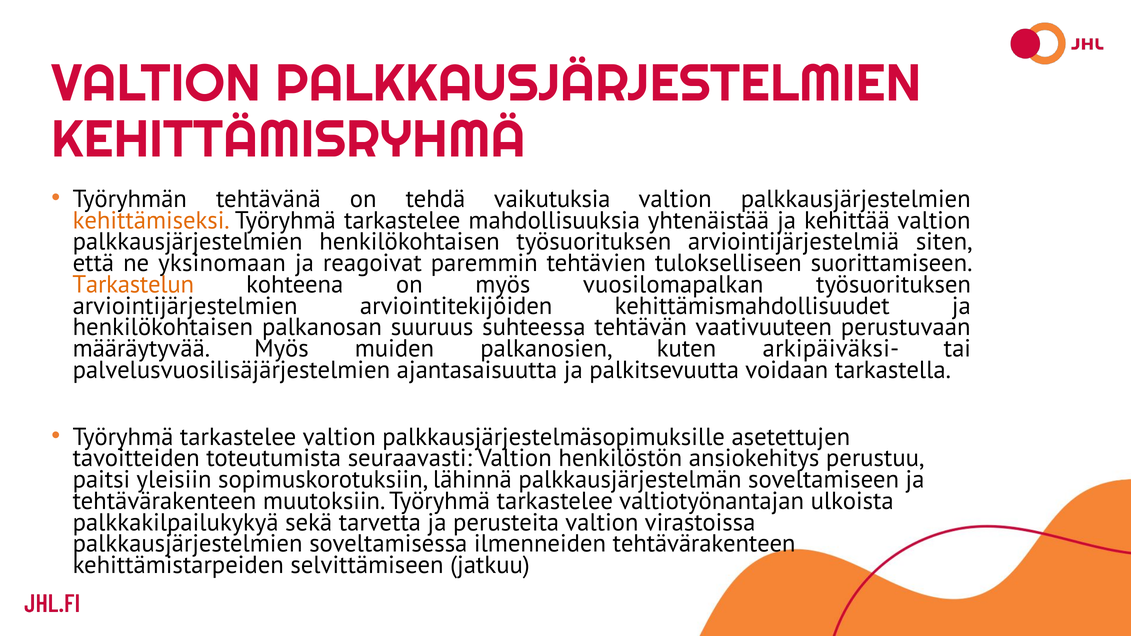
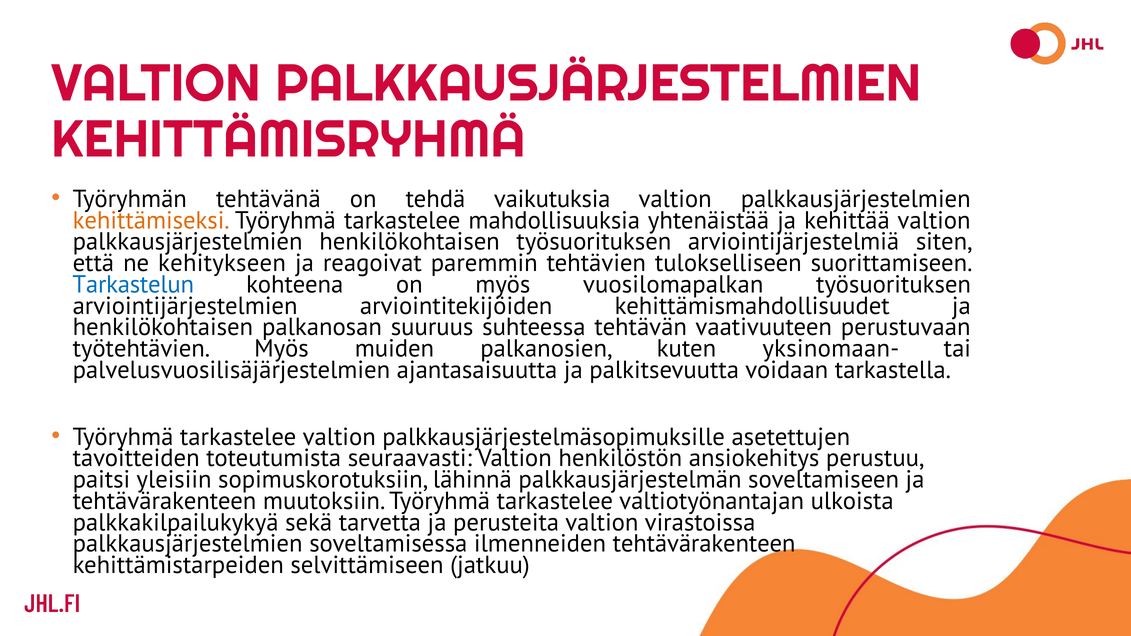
yksinomaan: yksinomaan -> kehitykseen
Tarkastelun colour: orange -> blue
määräytyvää: määräytyvää -> työtehtävien
arkipäiväksi-: arkipäiväksi- -> yksinomaan-
